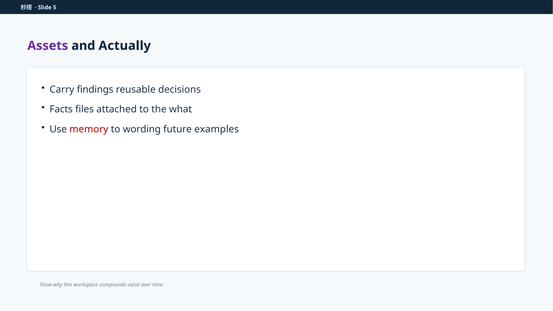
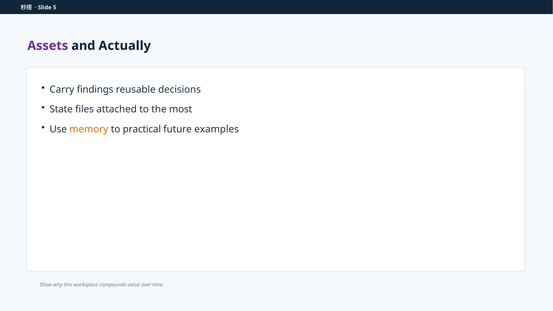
Facts: Facts -> State
what: what -> most
memory colour: red -> orange
wording: wording -> practical
